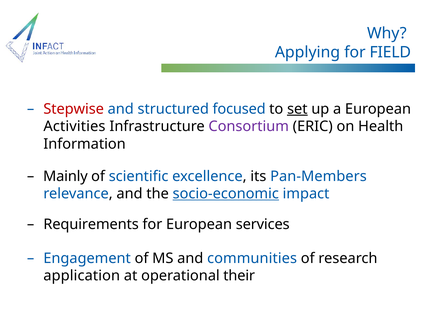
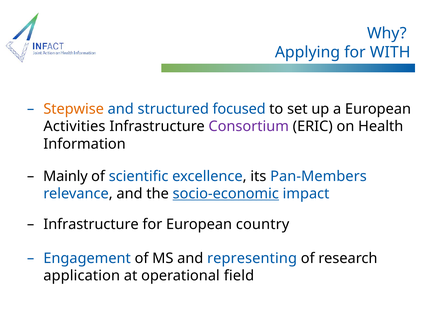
FIELD: FIELD -> WITH
Stepwise colour: red -> orange
set underline: present -> none
Requirements at (91, 224): Requirements -> Infrastructure
services: services -> country
communities: communities -> representing
their: their -> field
